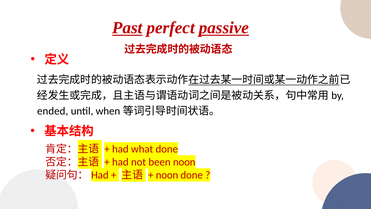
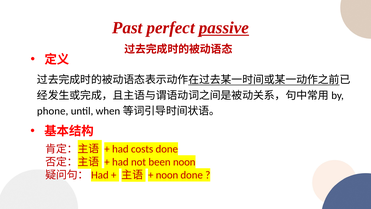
Past underline: present -> none
ended: ended -> phone
what: what -> costs
